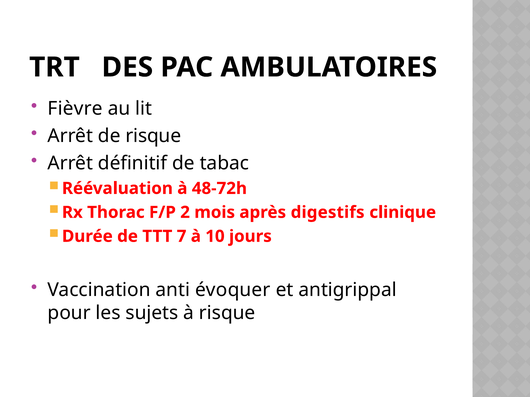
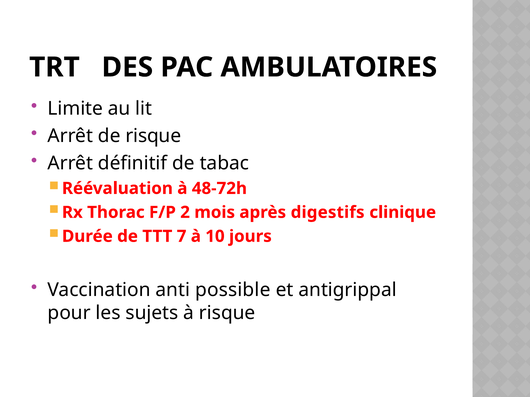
Fièvre: Fièvre -> Limite
évoquer: évoquer -> possible
